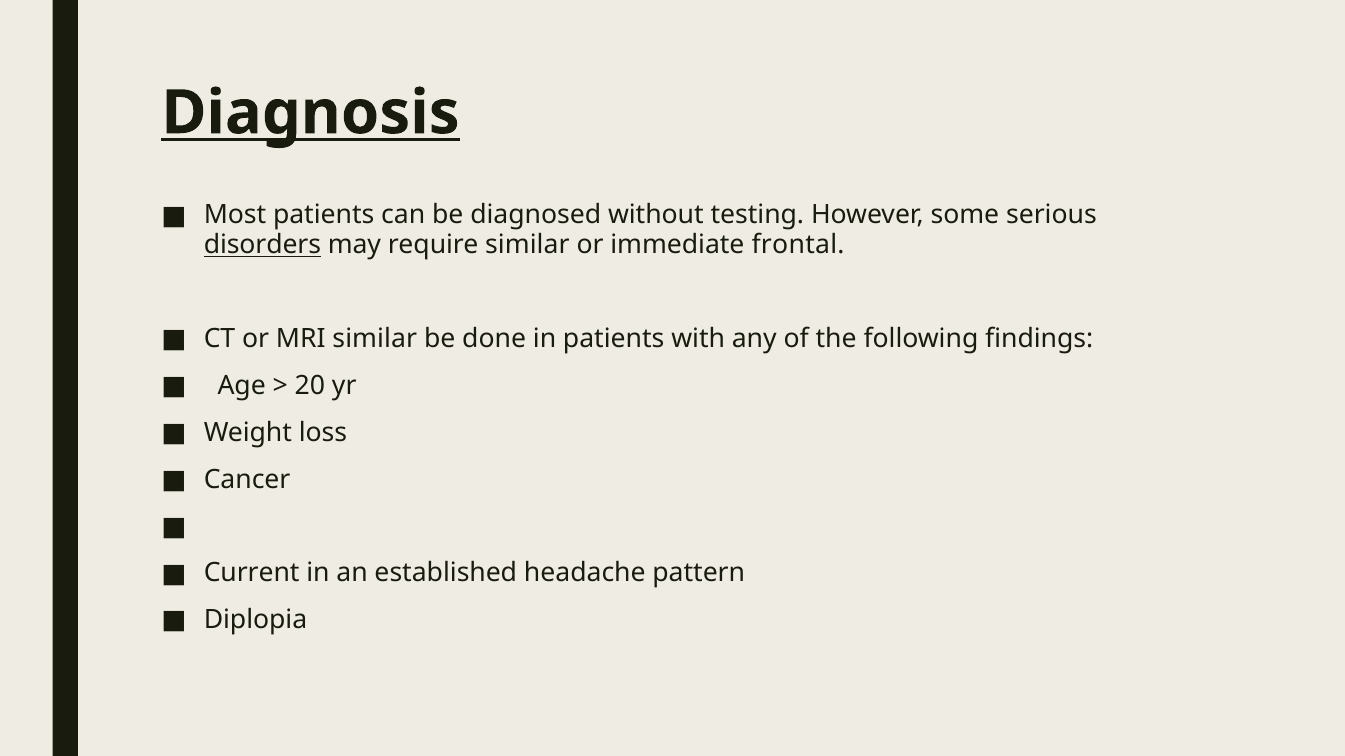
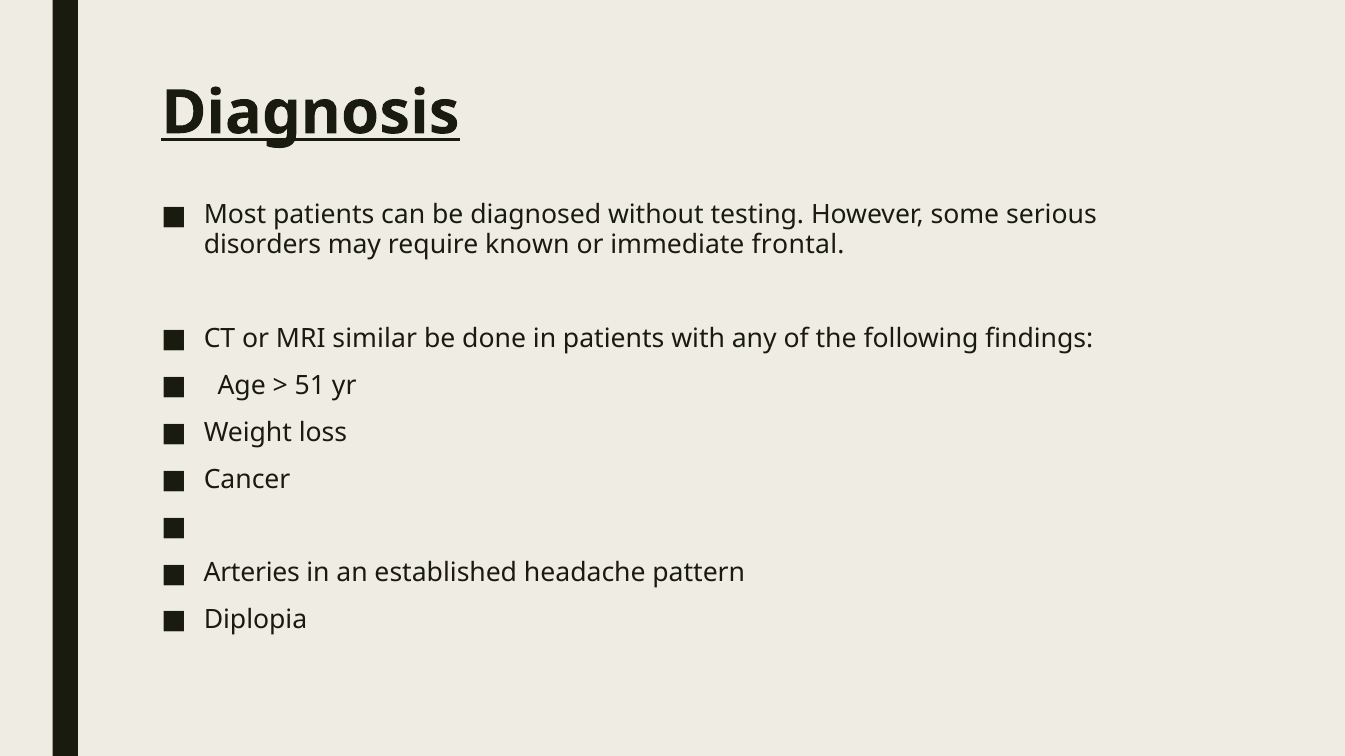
disorders underline: present -> none
require similar: similar -> known
20: 20 -> 51
Current: Current -> Arteries
